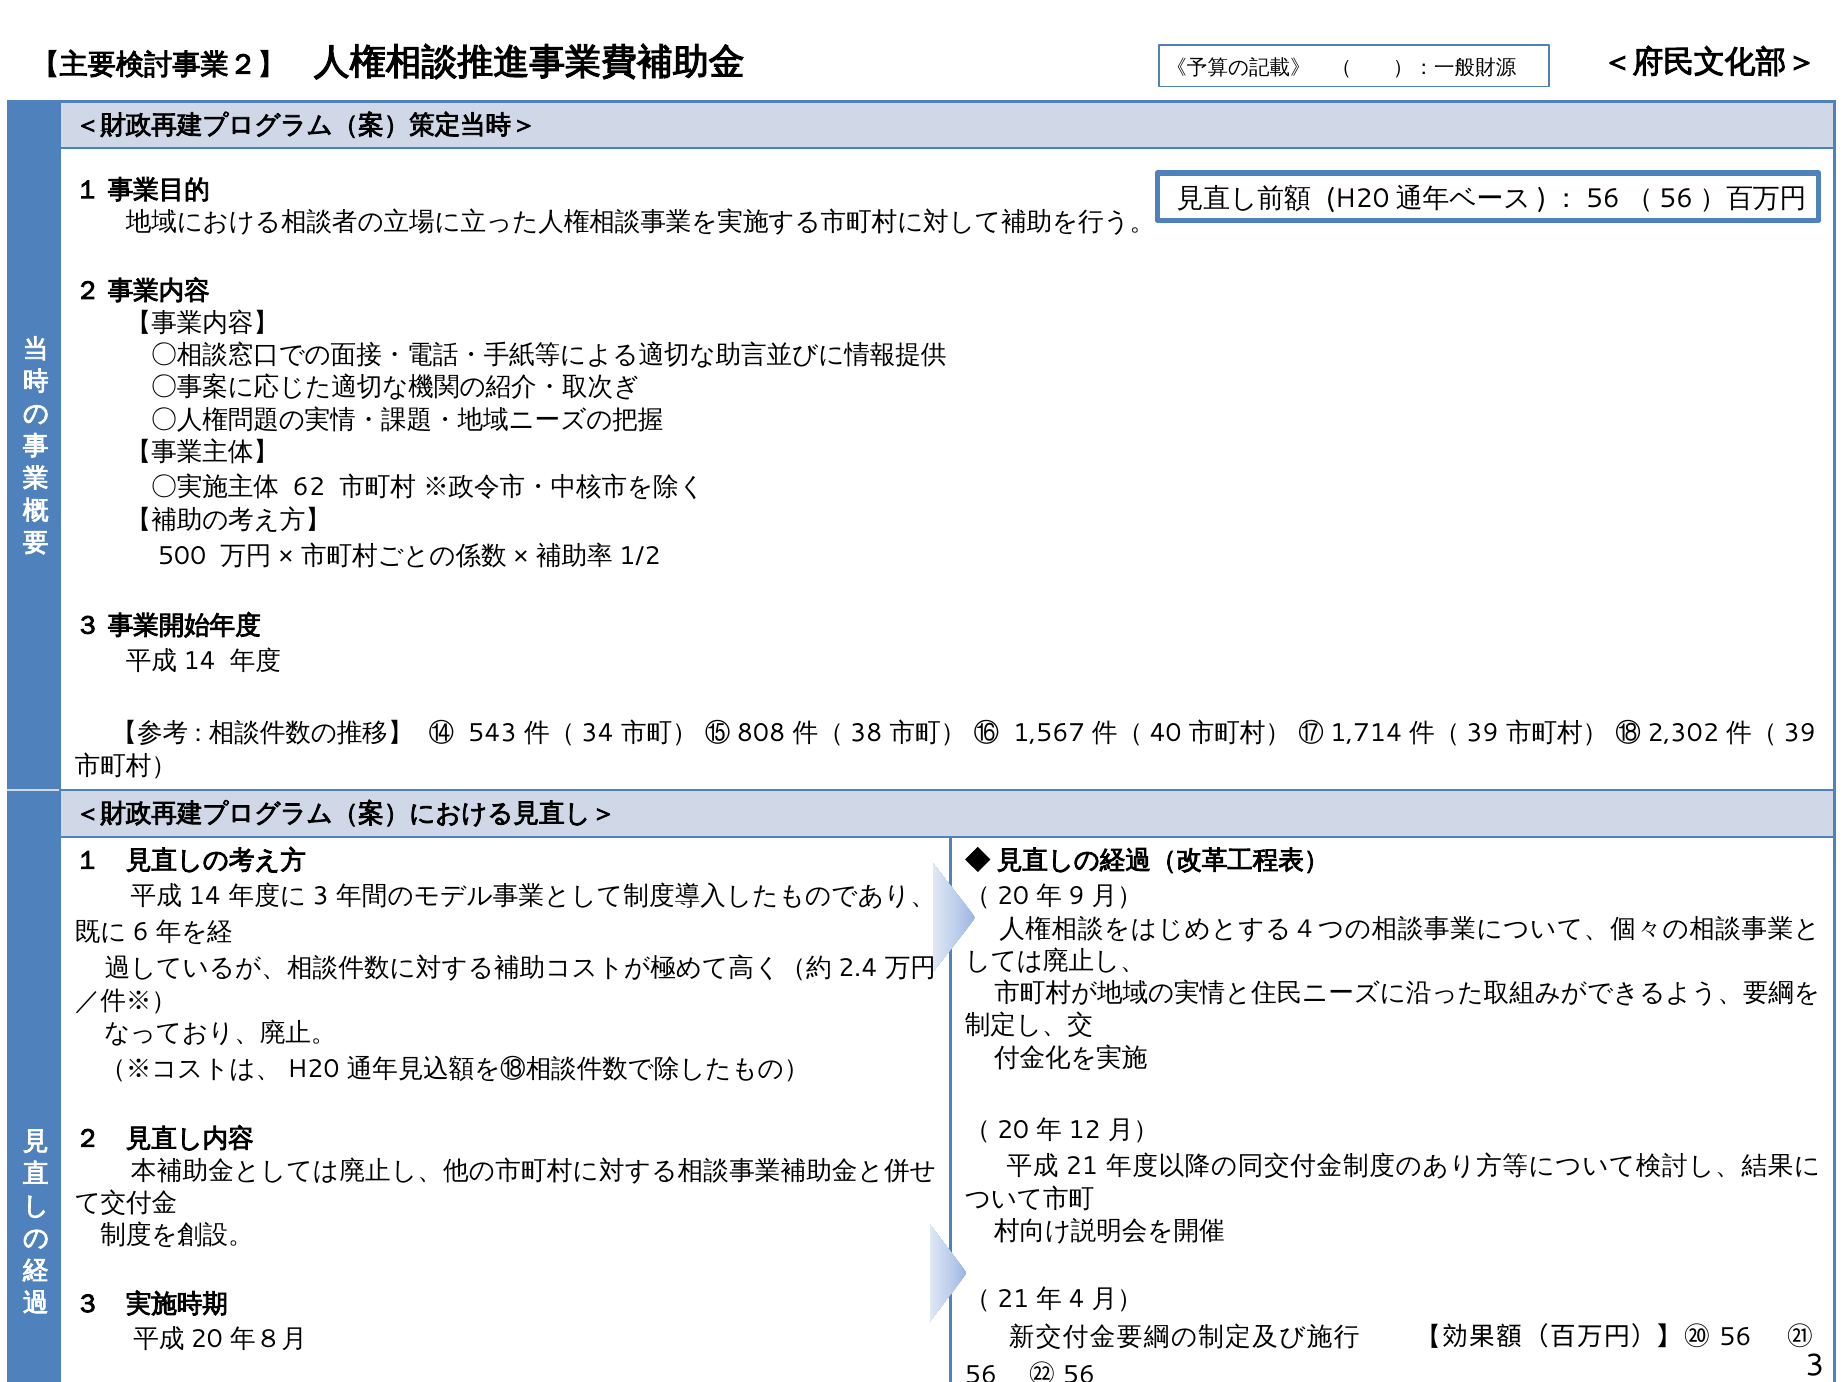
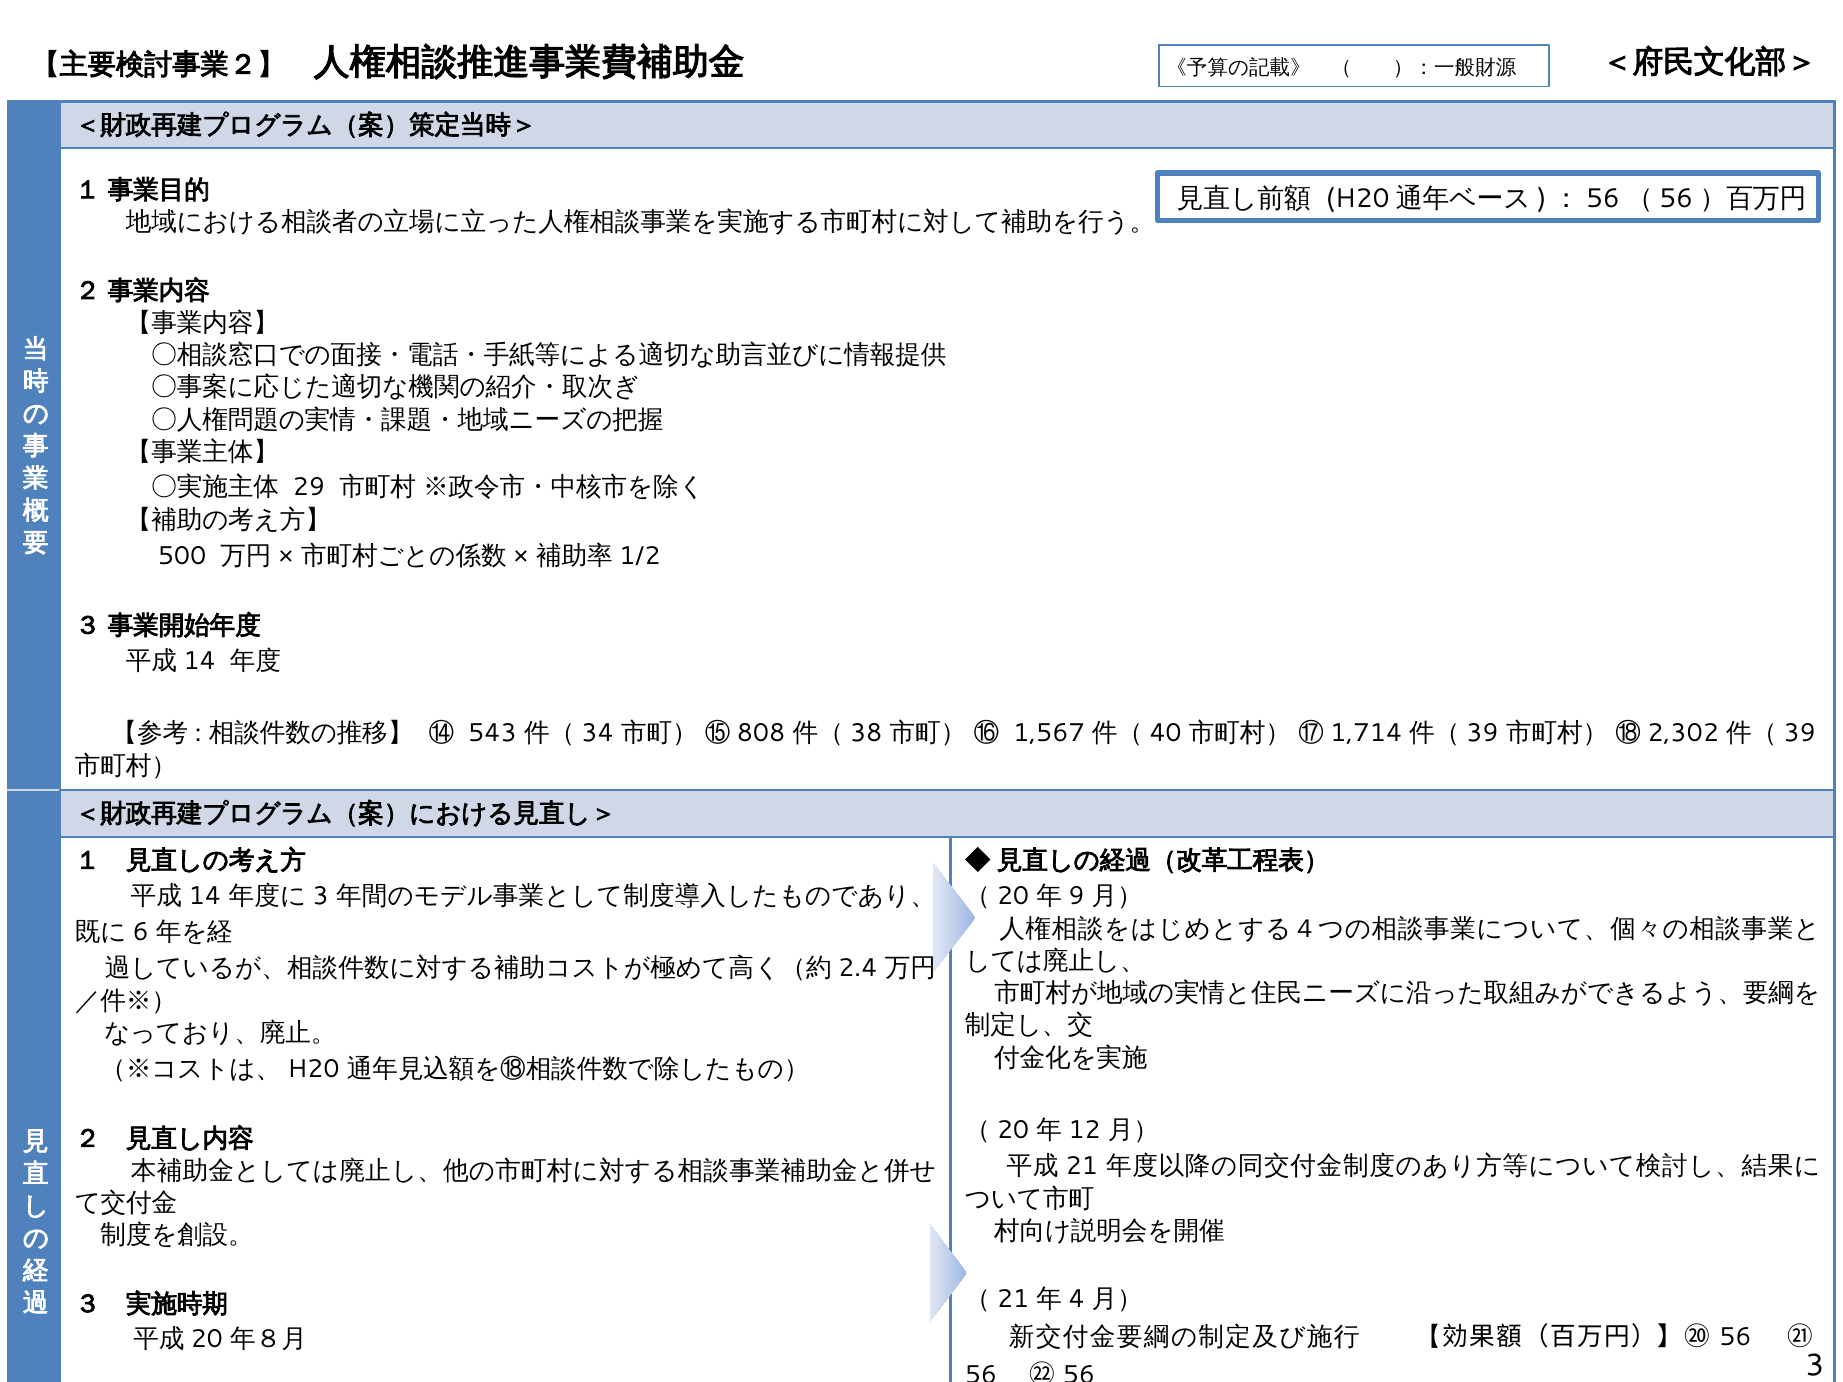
62: 62 -> 29
